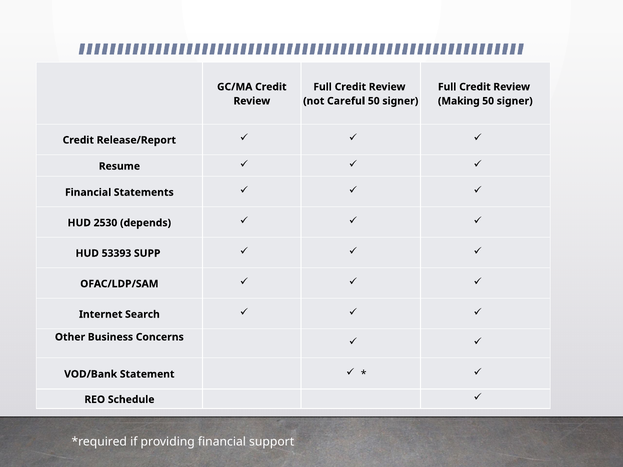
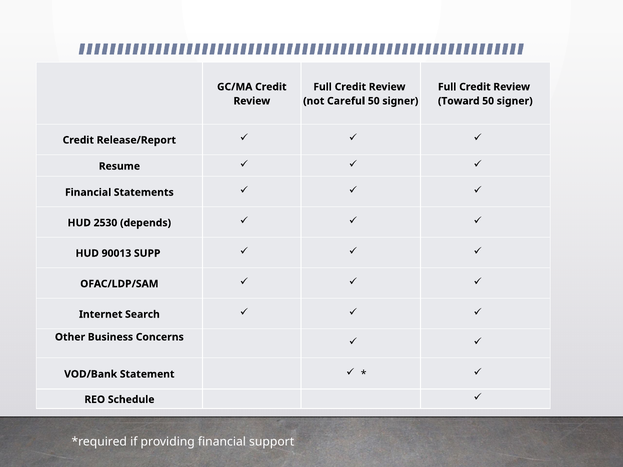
Making: Making -> Toward
53393: 53393 -> 90013
